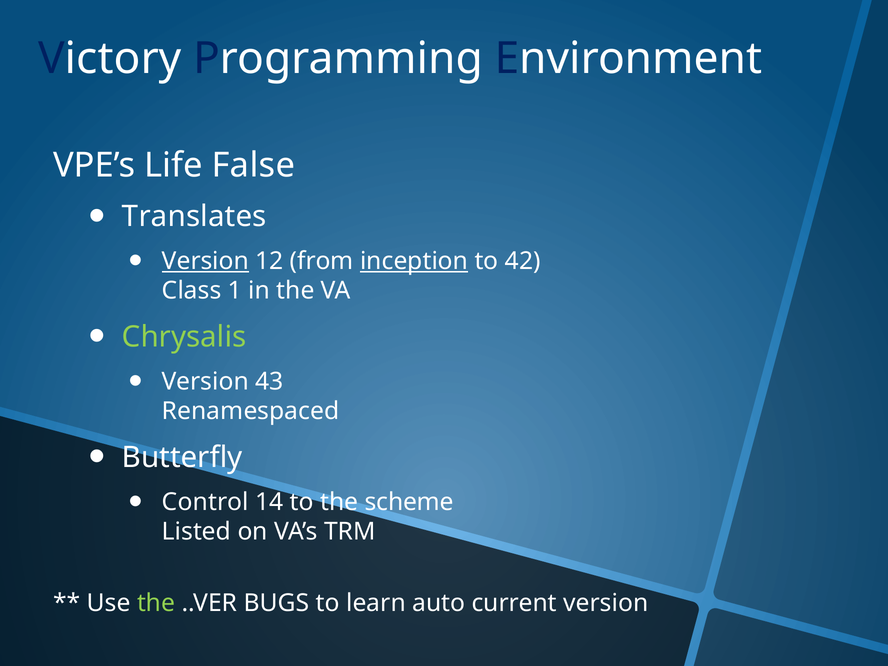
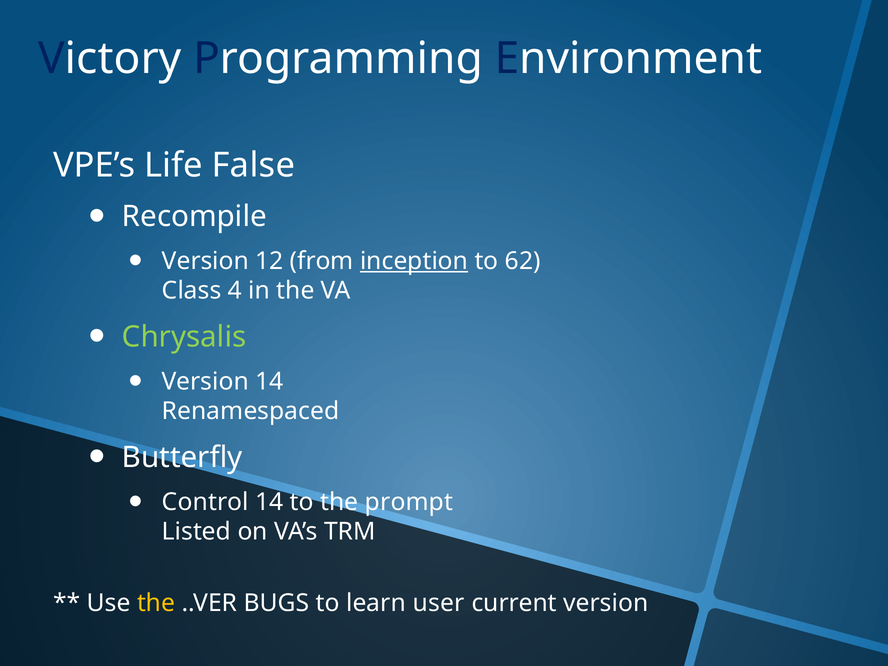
Translates: Translates -> Recompile
Version at (205, 261) underline: present -> none
42: 42 -> 62
1: 1 -> 4
Version 43: 43 -> 14
scheme: scheme -> prompt
the at (156, 603) colour: light green -> yellow
auto: auto -> user
